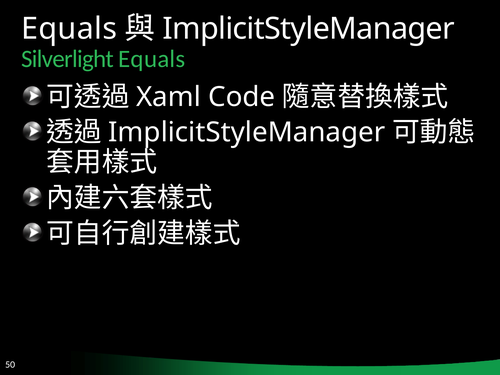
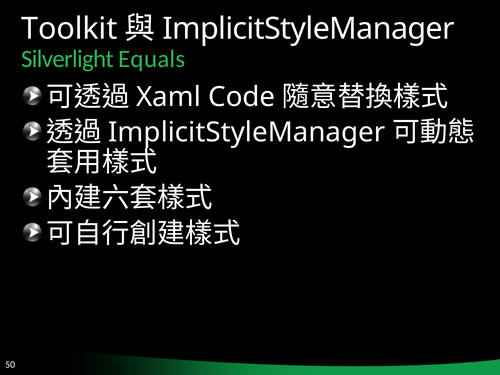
Equals at (69, 29): Equals -> Toolkit
